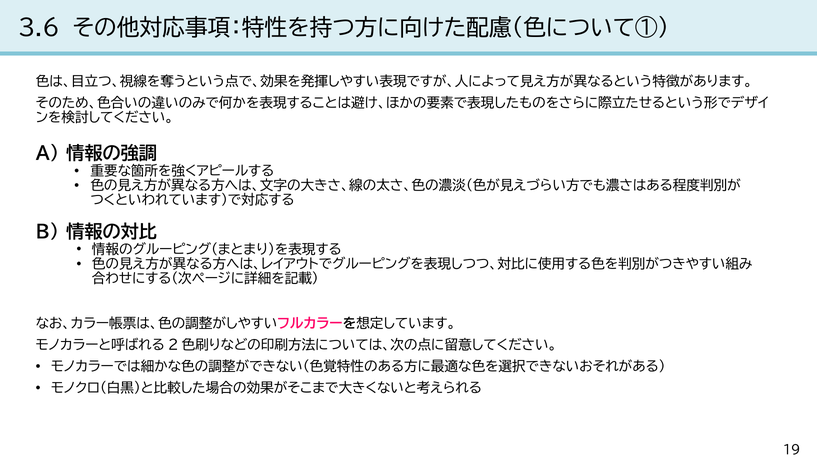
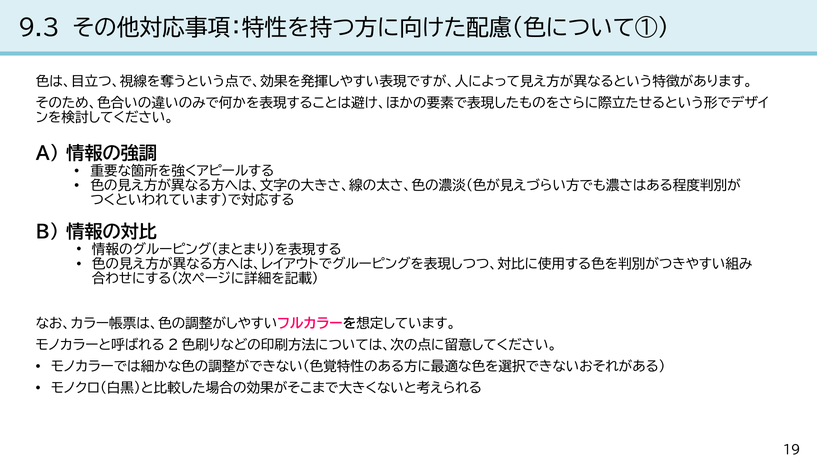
3.6: 3.6 -> 9.3
